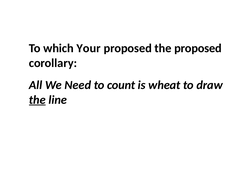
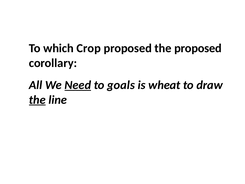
Your: Your -> Crop
Need underline: none -> present
count: count -> goals
